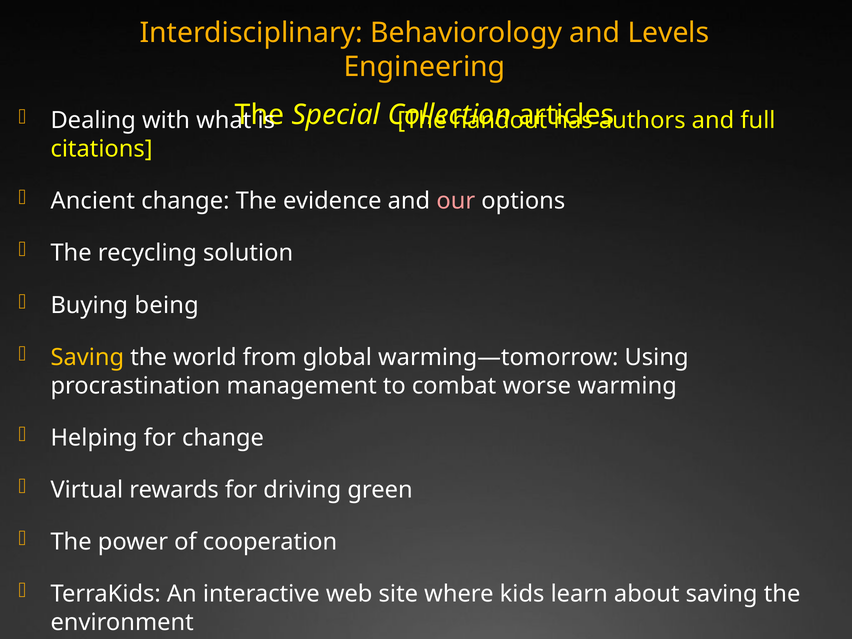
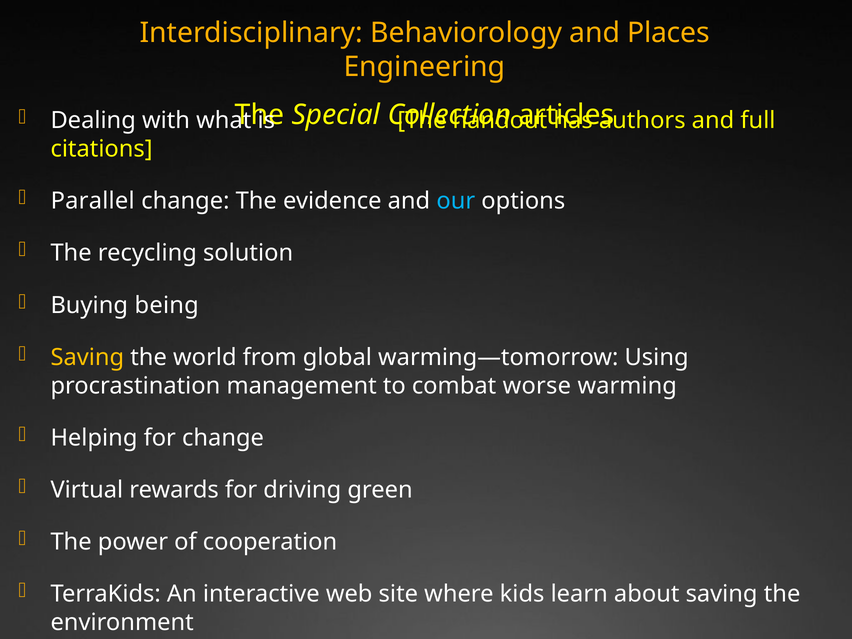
Levels: Levels -> Places
Ancient: Ancient -> Parallel
our colour: pink -> light blue
